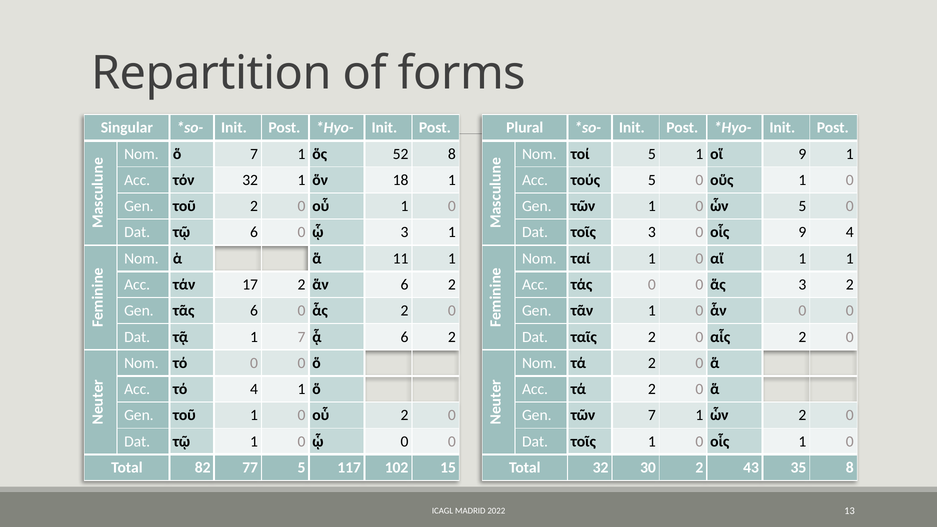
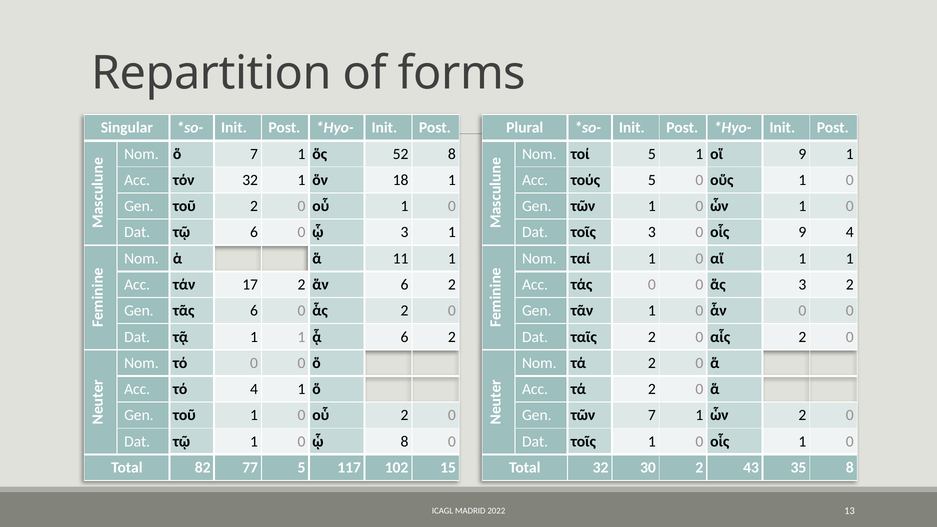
ὧν 5: 5 -> 1
τᾷ 1 7: 7 -> 1
ᾧ 0: 0 -> 8
